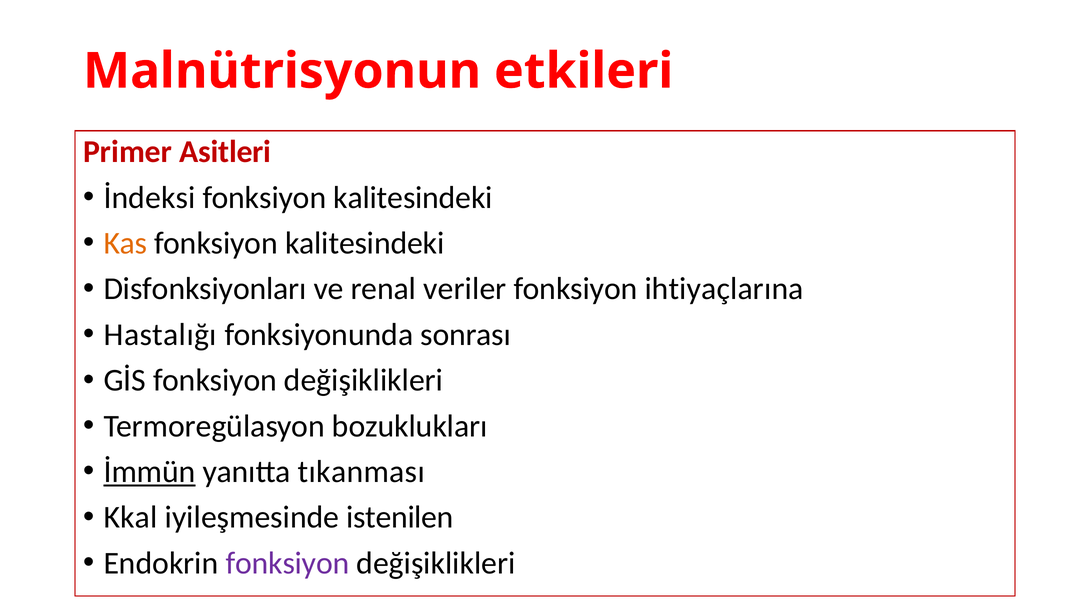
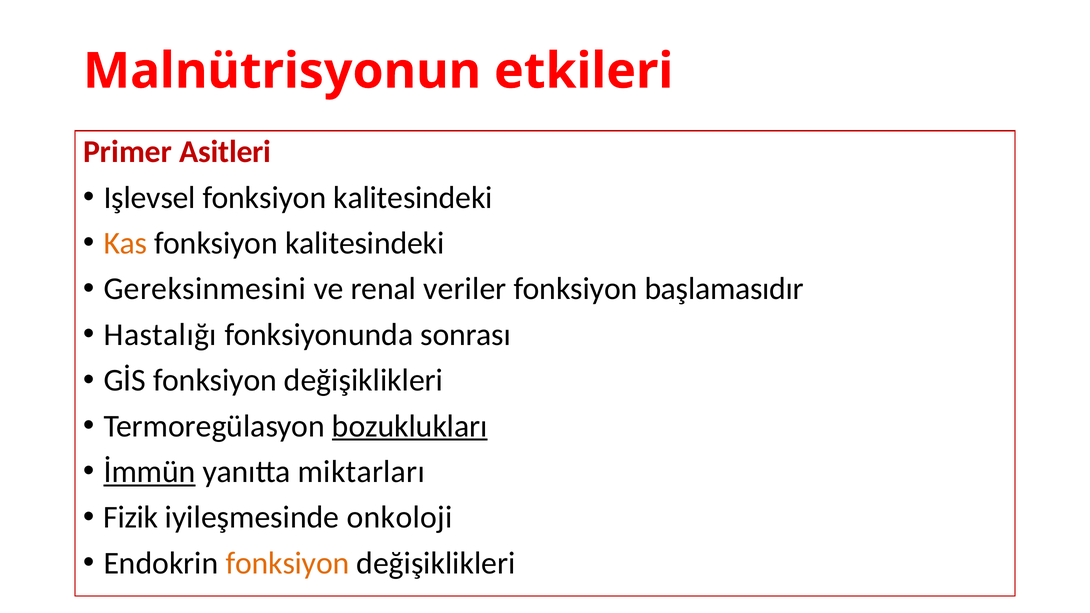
İndeksi: İndeksi -> Işlevsel
Disfonksiyonları: Disfonksiyonları -> Gereksinmesini
ihtiyaçlarına: ihtiyaçlarına -> başlamasıdır
bozuklukları underline: none -> present
tıkanması: tıkanması -> miktarları
Kkal: Kkal -> Fizik
istenilen: istenilen -> onkoloji
fonksiyon at (287, 563) colour: purple -> orange
